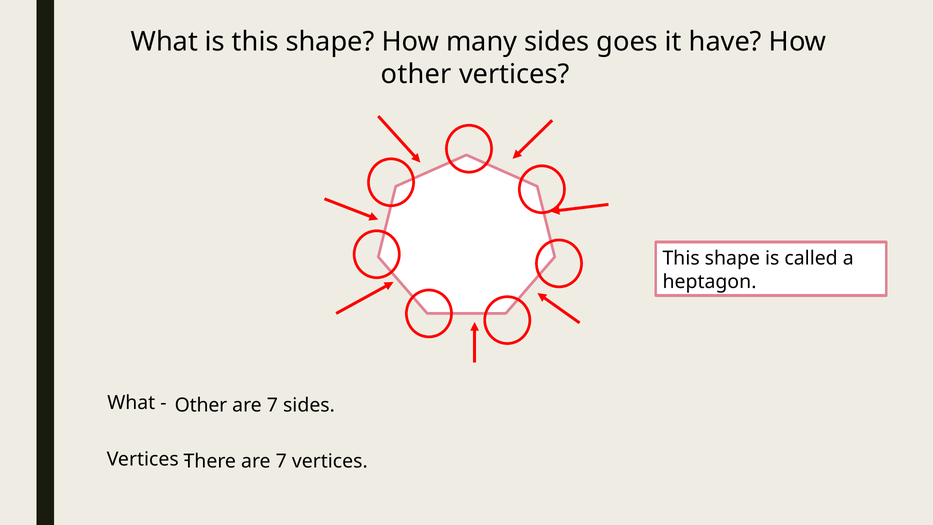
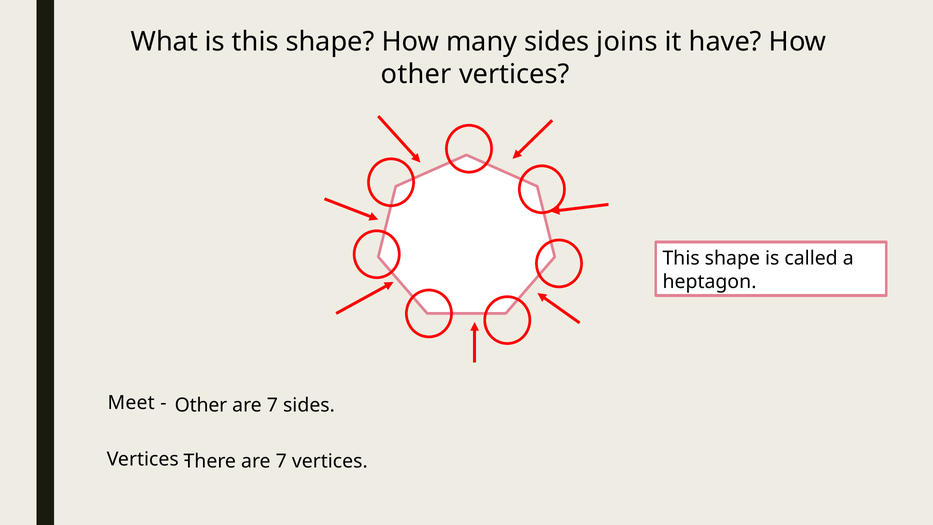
goes: goes -> joins
What at (131, 403): What -> Meet
